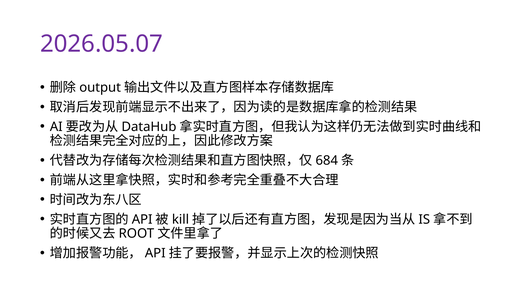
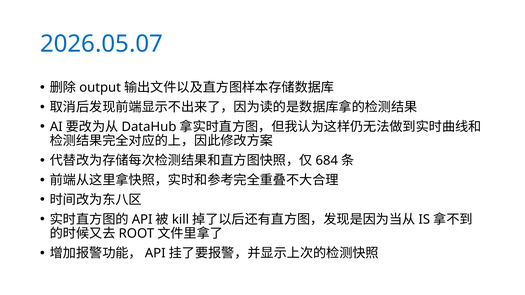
2026.05.07 colour: purple -> blue
